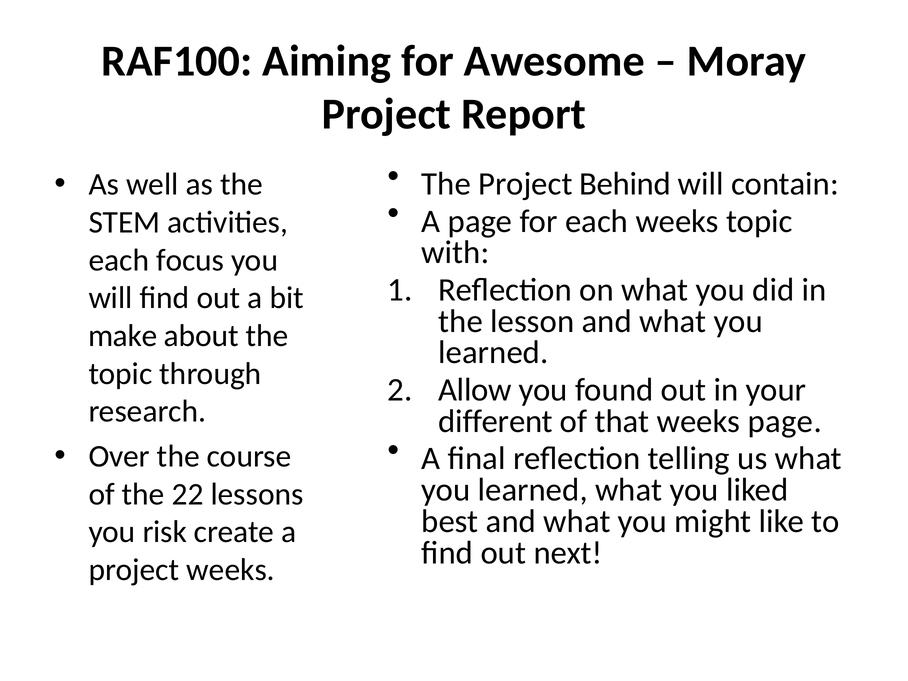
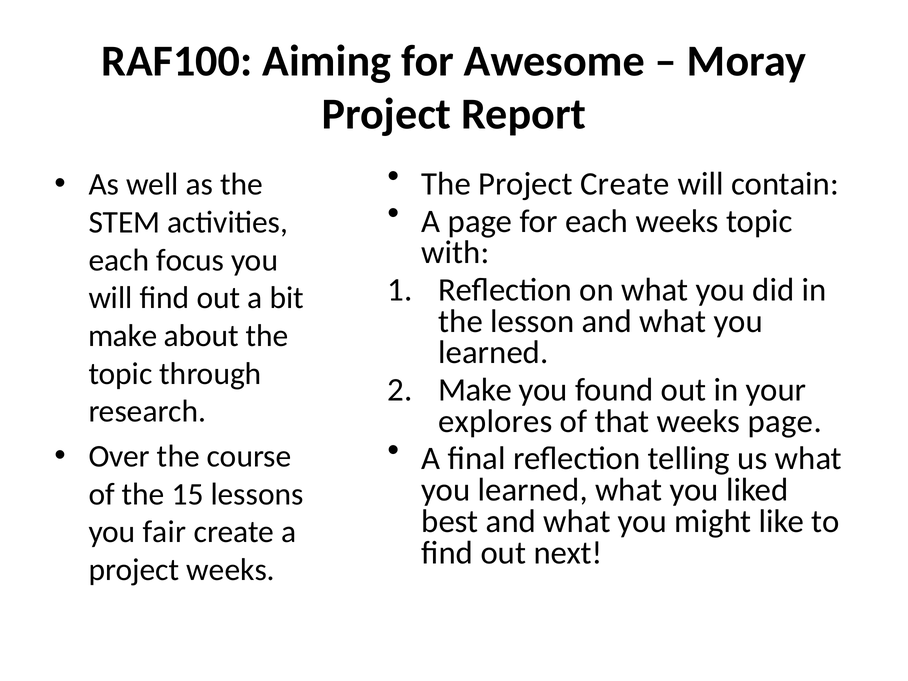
Project Behind: Behind -> Create
Allow at (475, 390): Allow -> Make
different: different -> explores
22: 22 -> 15
risk: risk -> fair
